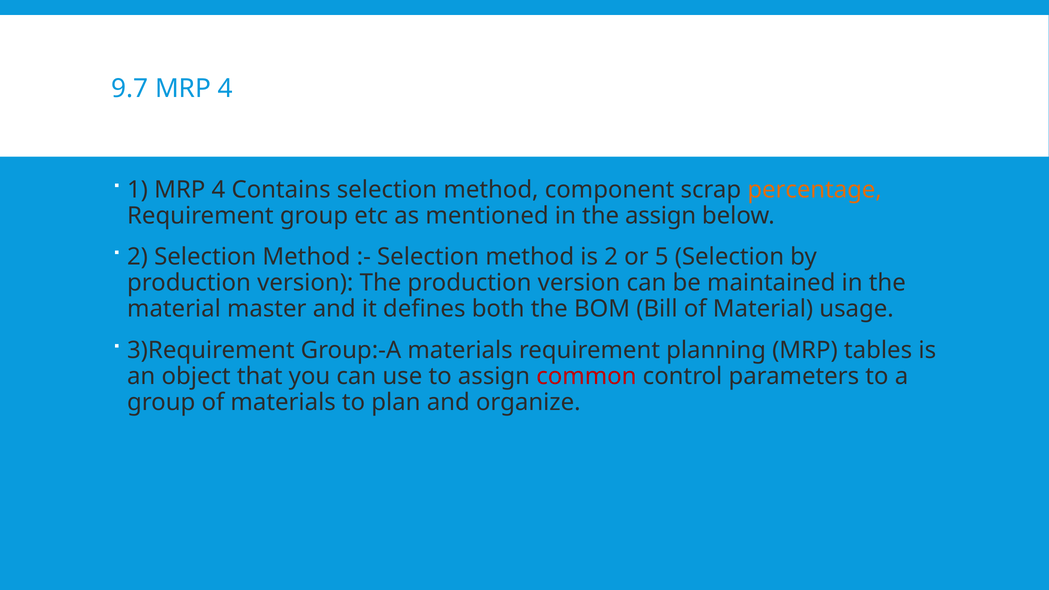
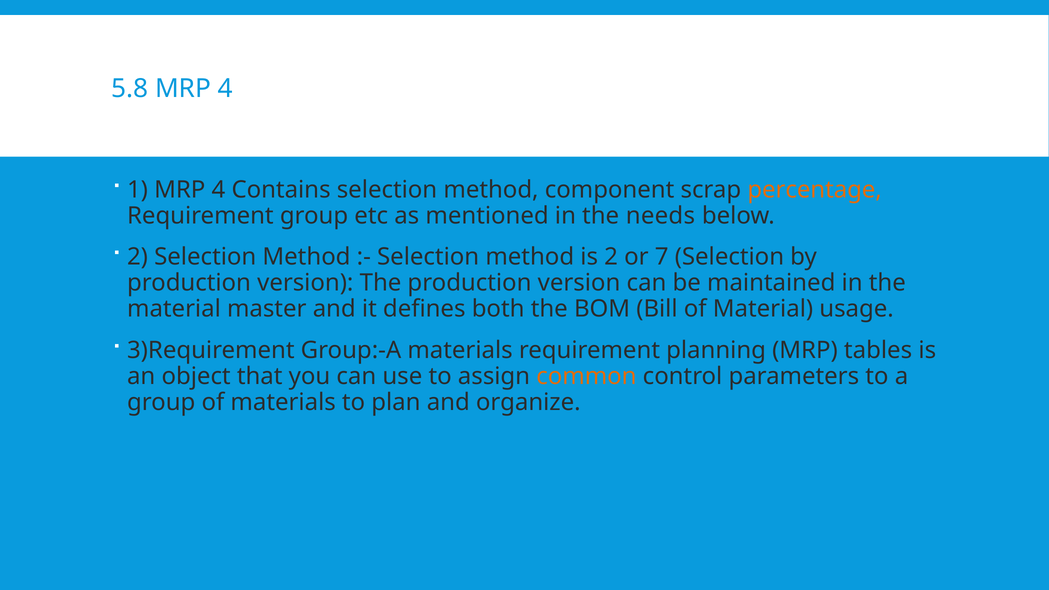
9.7: 9.7 -> 5.8
the assign: assign -> needs
5: 5 -> 7
common colour: red -> orange
